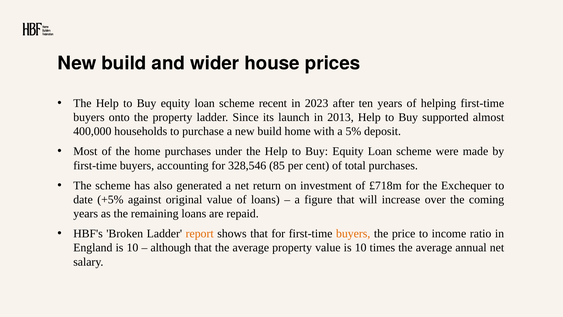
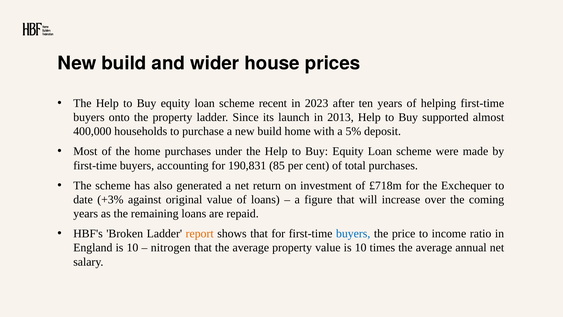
328,546: 328,546 -> 190,831
+5%: +5% -> +3%
buyers at (353, 233) colour: orange -> blue
although: although -> nitrogen
